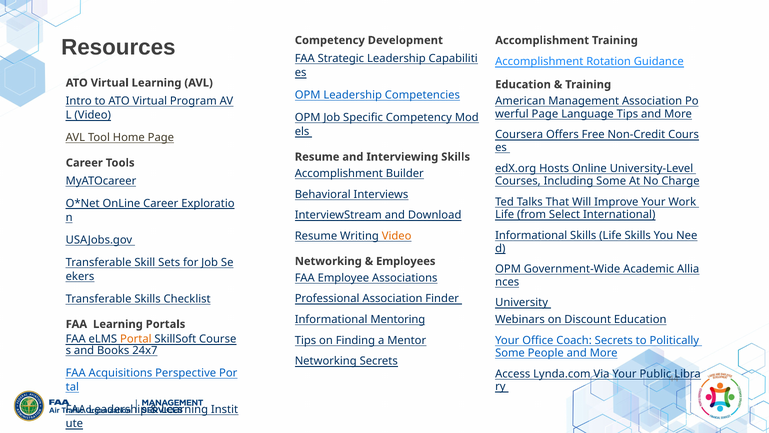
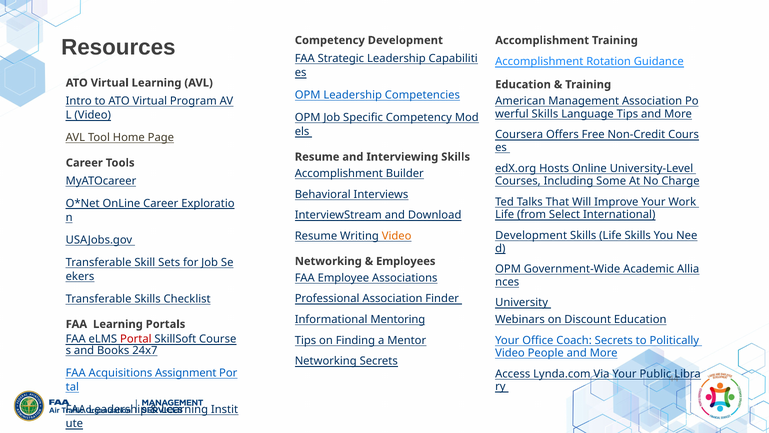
Page at (545, 114): Page -> Skills
Informational at (531, 235): Informational -> Development
Portal colour: orange -> red
Some at (510, 353): Some -> Video
Perspective: Perspective -> Assignment
